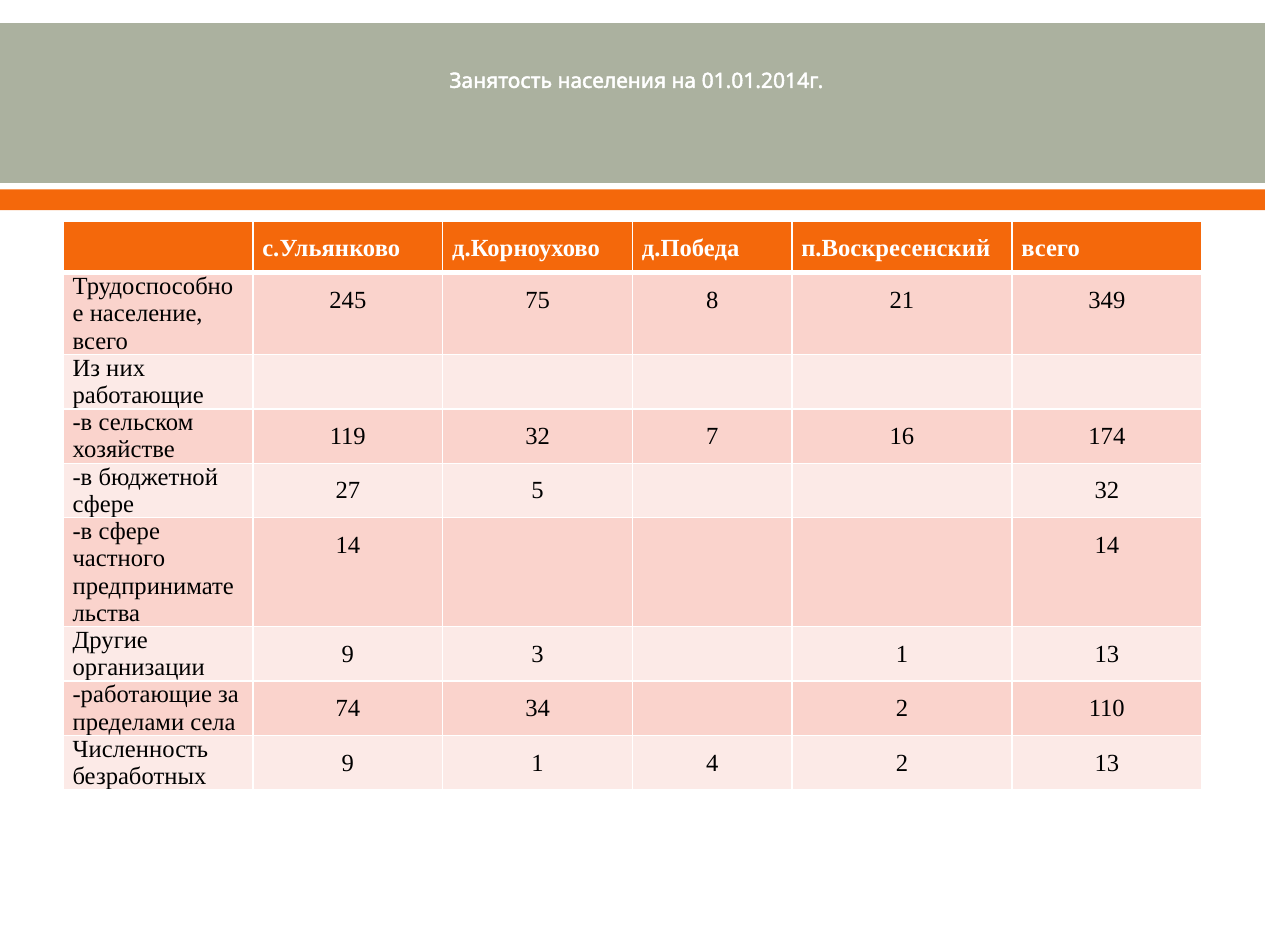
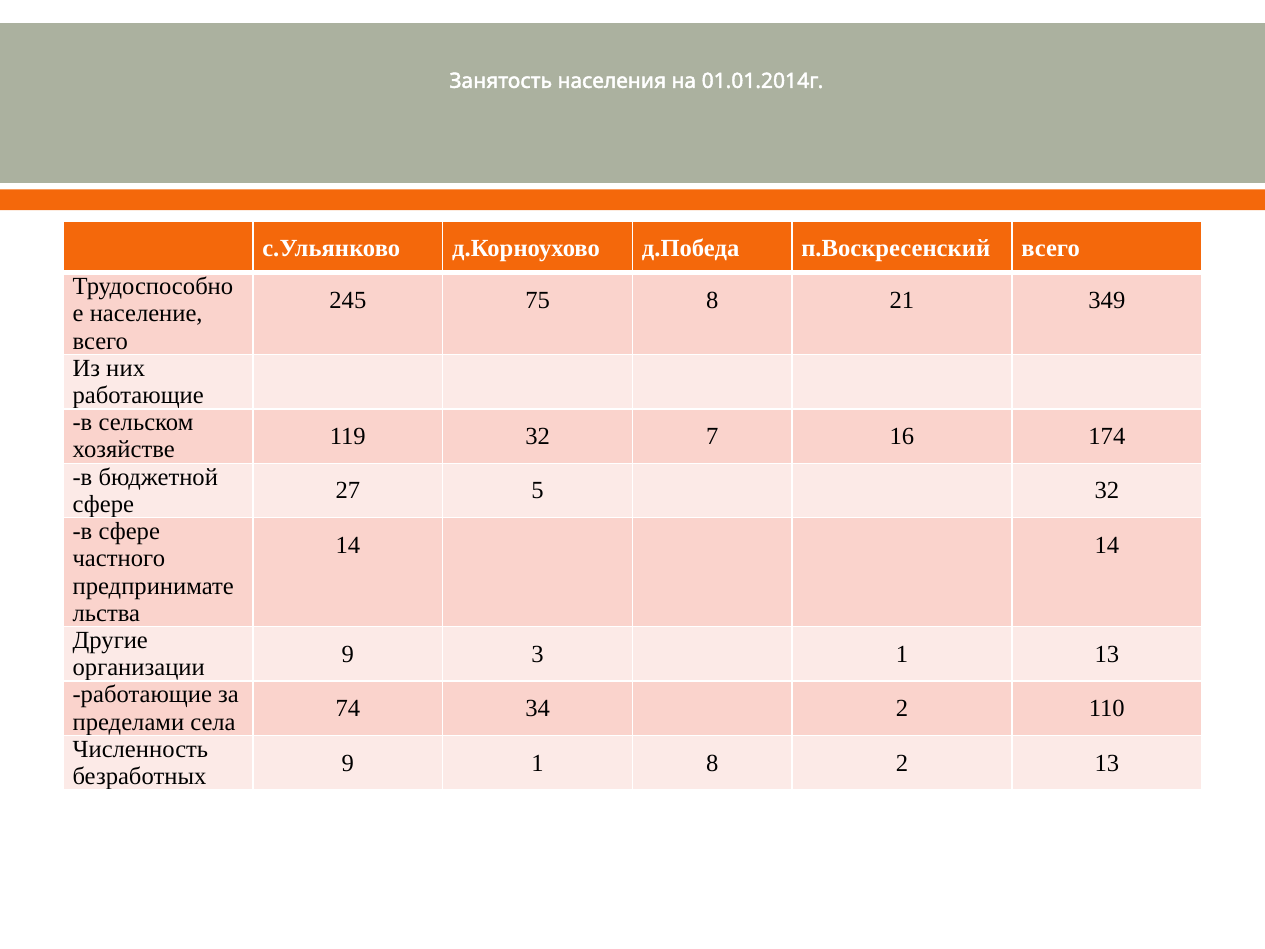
1 4: 4 -> 8
